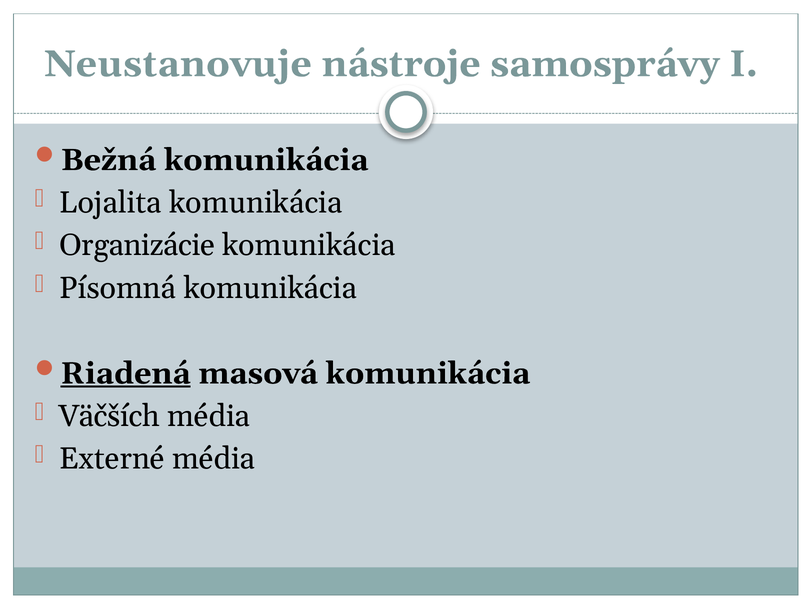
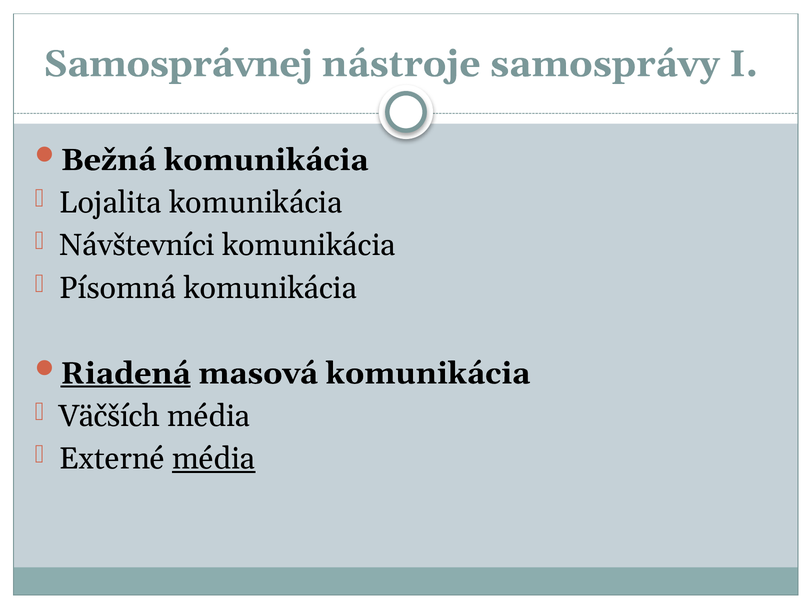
Neustanovuje: Neustanovuje -> Samosprávnej
Organizácie: Organizácie -> Návštevníci
média at (214, 459) underline: none -> present
